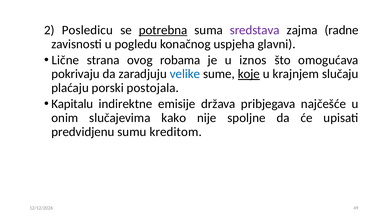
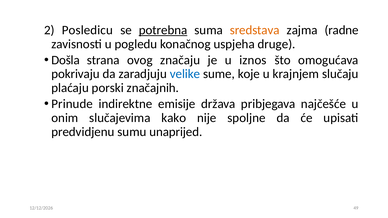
sredstava colour: purple -> orange
glavni: glavni -> druge
Lične: Lične -> Došla
robama: robama -> značaju
koje underline: present -> none
postojala: postojala -> značajnih
Kapitalu: Kapitalu -> Prinude
kreditom: kreditom -> unaprijed
